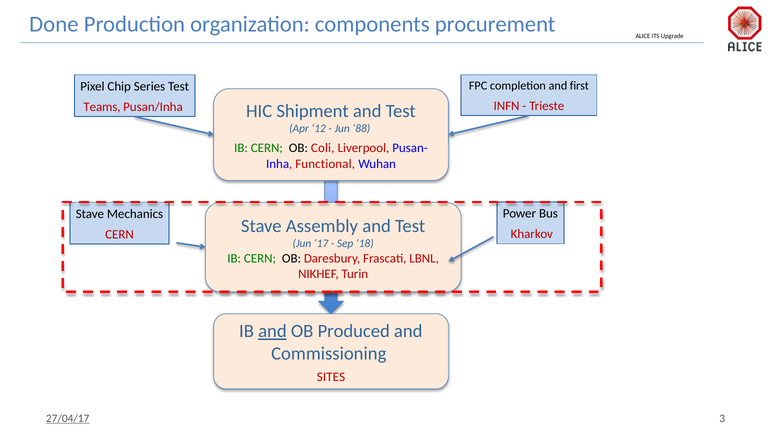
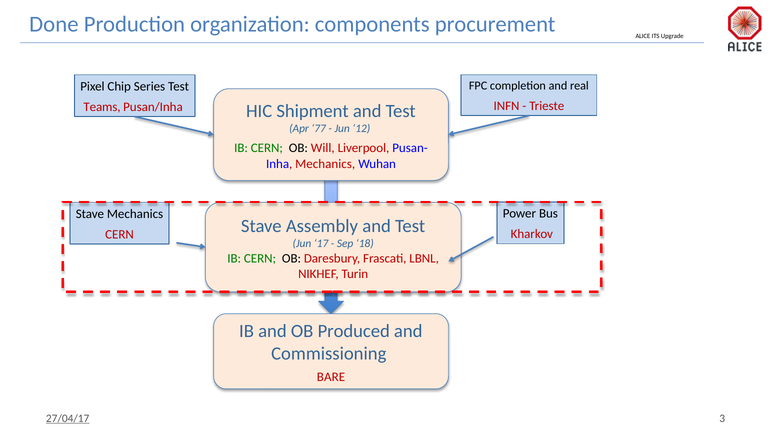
first: first -> real
12: 12 -> 77
88: 88 -> 12
Coli: Coli -> Will
Functional at (325, 164): Functional -> Mechanics
and at (272, 332) underline: present -> none
SITES: SITES -> BARE
